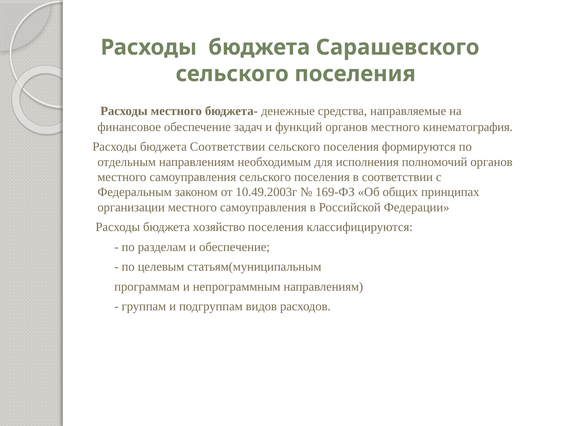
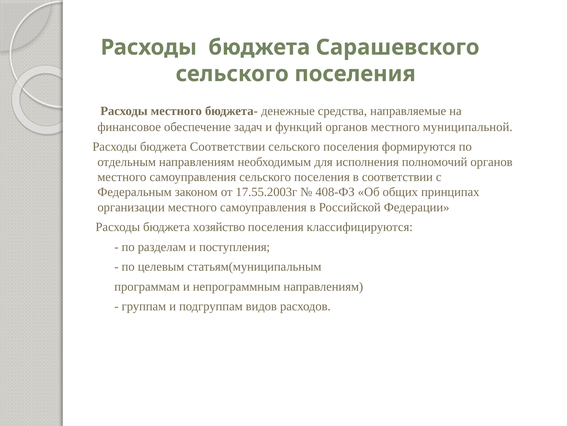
кинематография: кинематография -> муниципальной
10.49.2003г: 10.49.2003г -> 17.55.2003г
169-ФЗ: 169-ФЗ -> 408-ФЗ
и обеспечение: обеспечение -> поступления
